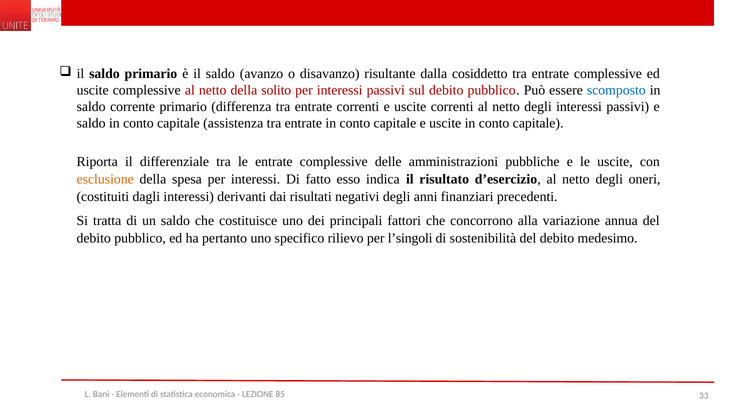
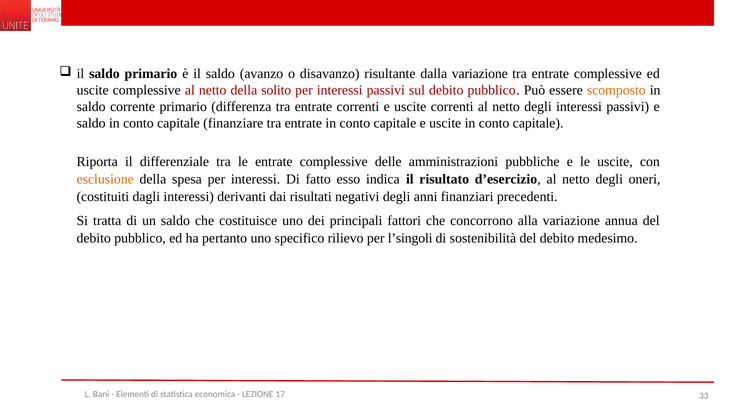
dalla cosiddetto: cosiddetto -> variazione
scomposto colour: blue -> orange
assistenza: assistenza -> finanziare
85: 85 -> 17
